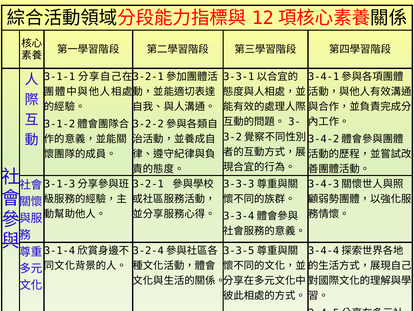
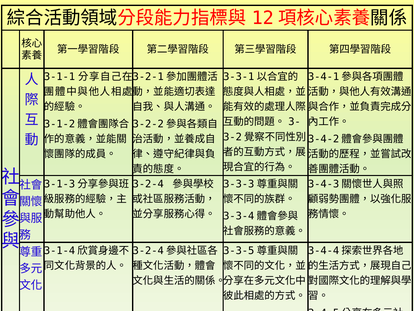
3-2-1: 3-2-1 -> 3-2-4
